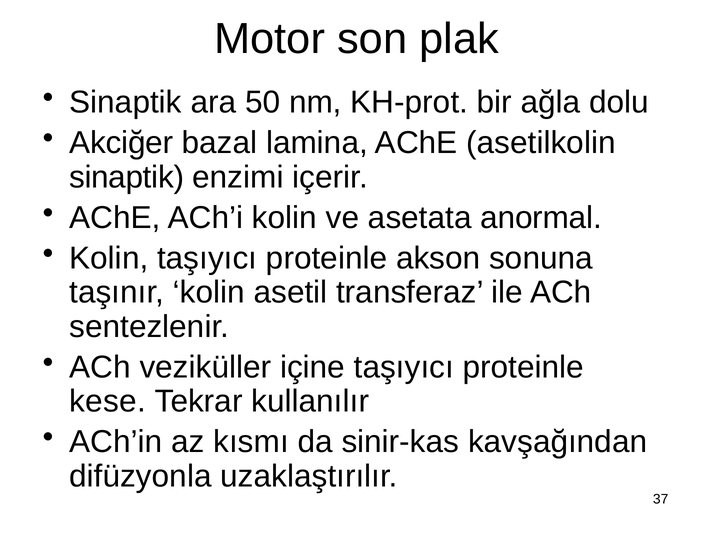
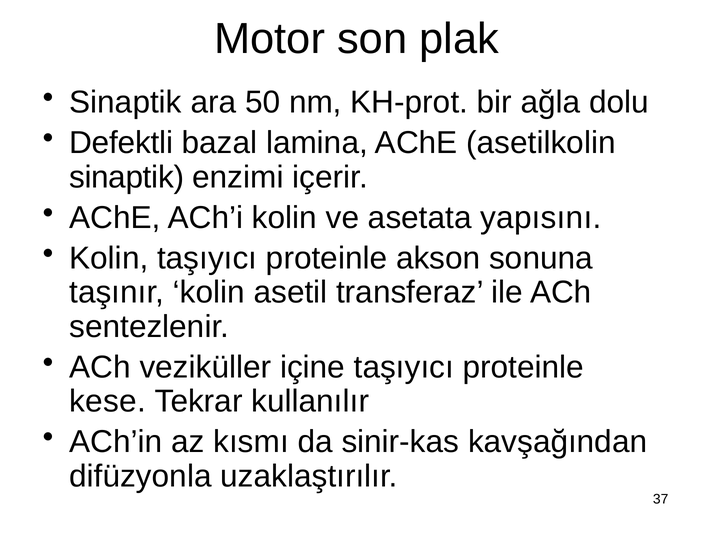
Akciğer: Akciğer -> Defektli
anormal: anormal -> yapısını
